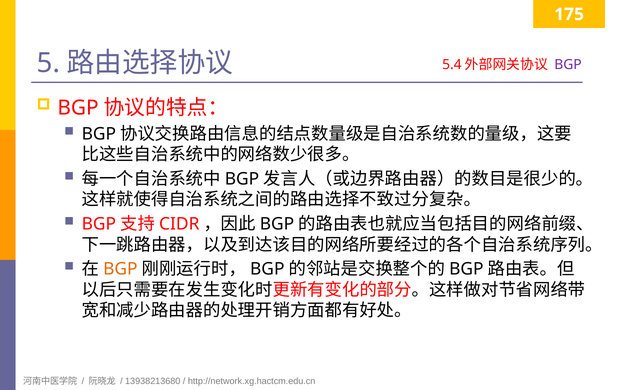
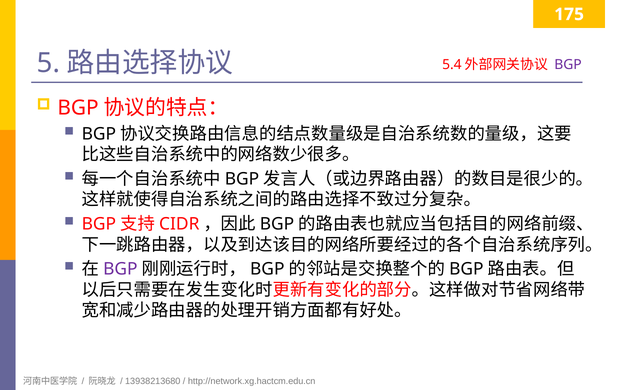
BGP at (120, 269) colour: orange -> purple
